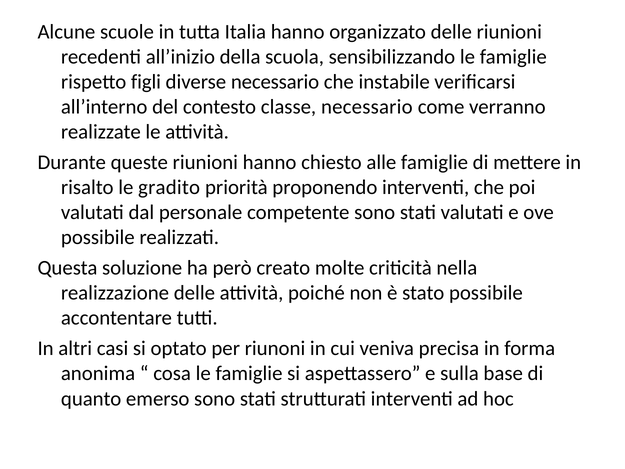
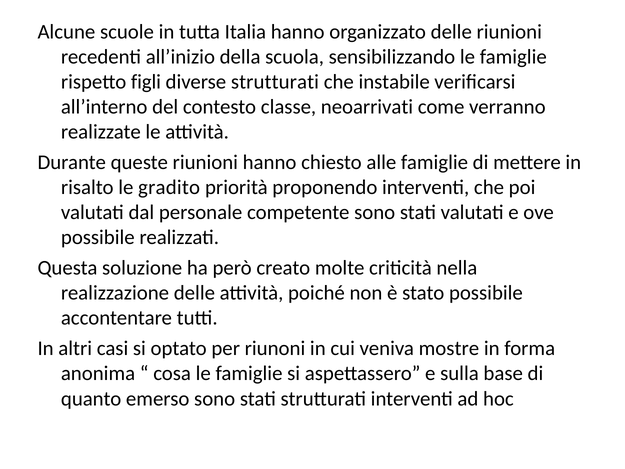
diverse necessario: necessario -> strutturati
classe necessario: necessario -> neoarrivati
precisa: precisa -> mostre
